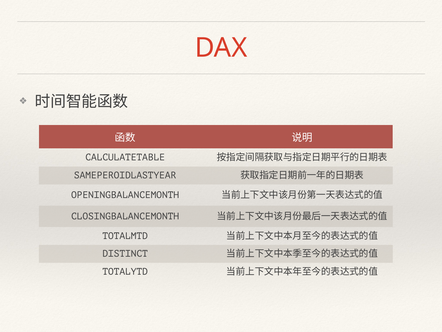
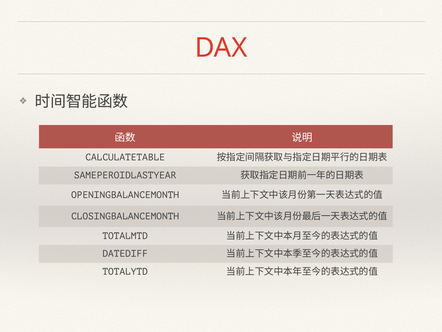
DISTINCT: DISTINCT -> DATEDIFF
